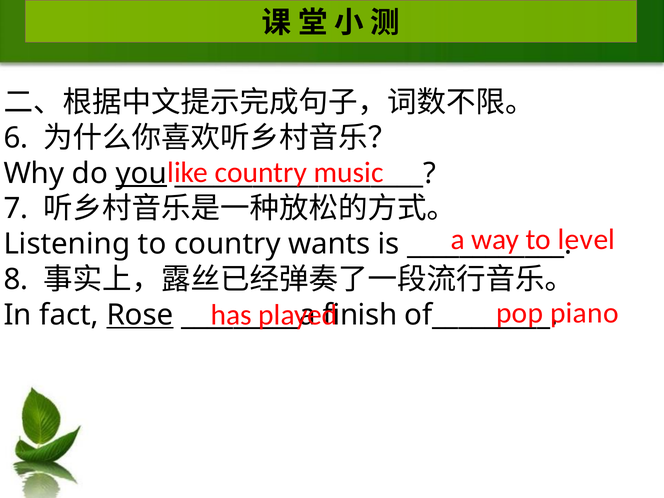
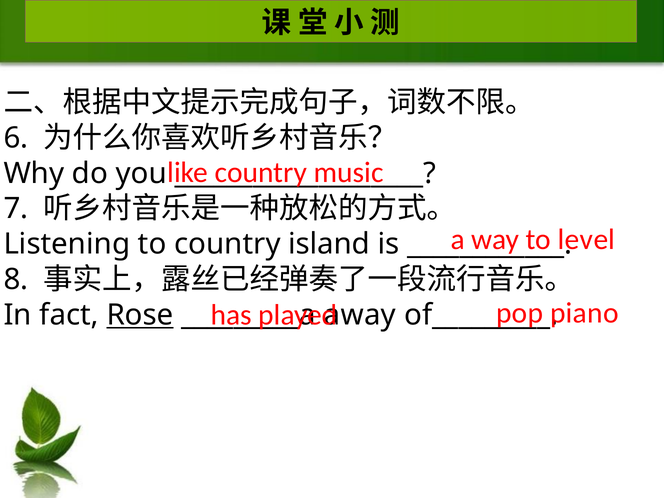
you underline: present -> none
wants: wants -> island
finish: finish -> away
